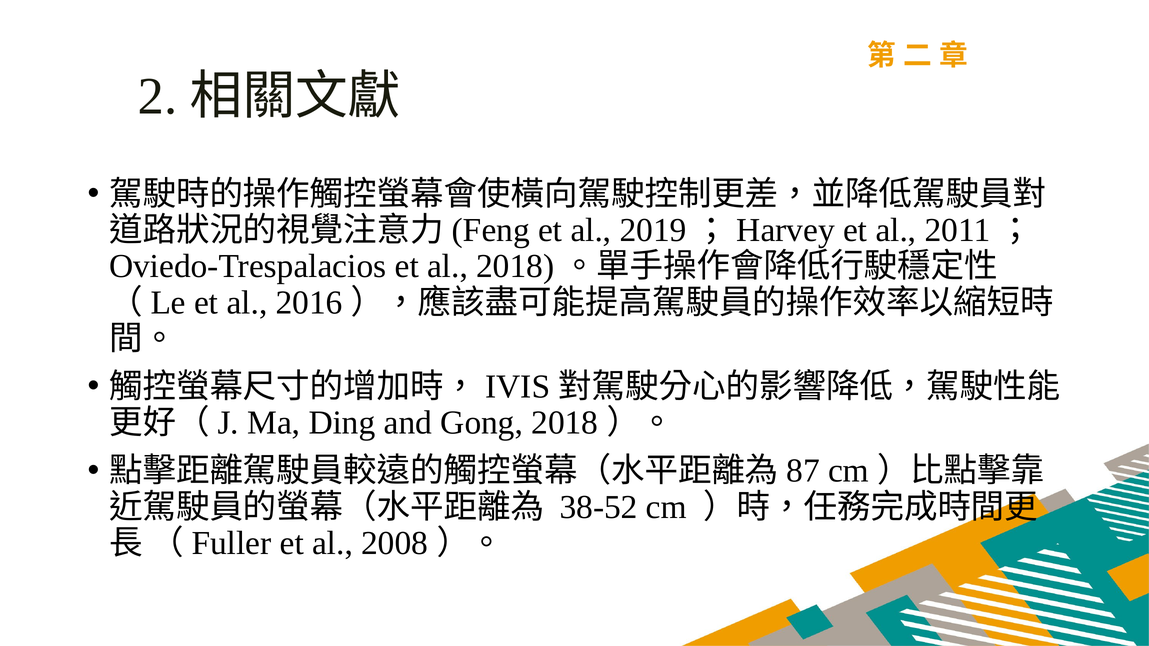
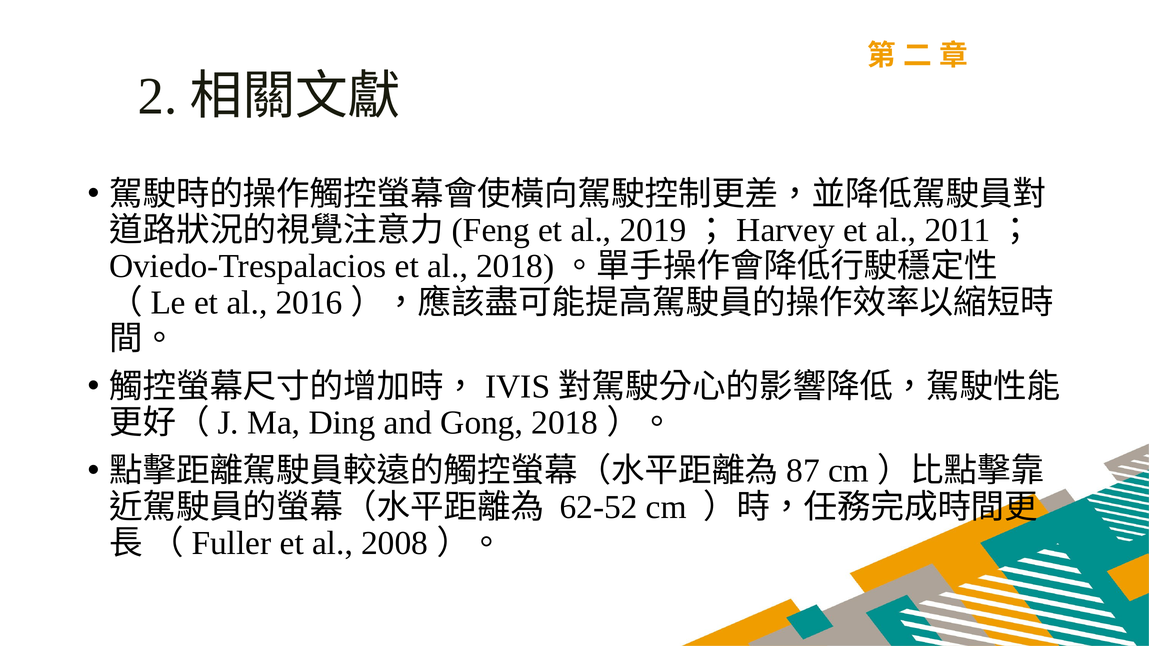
38-52: 38-52 -> 62-52
